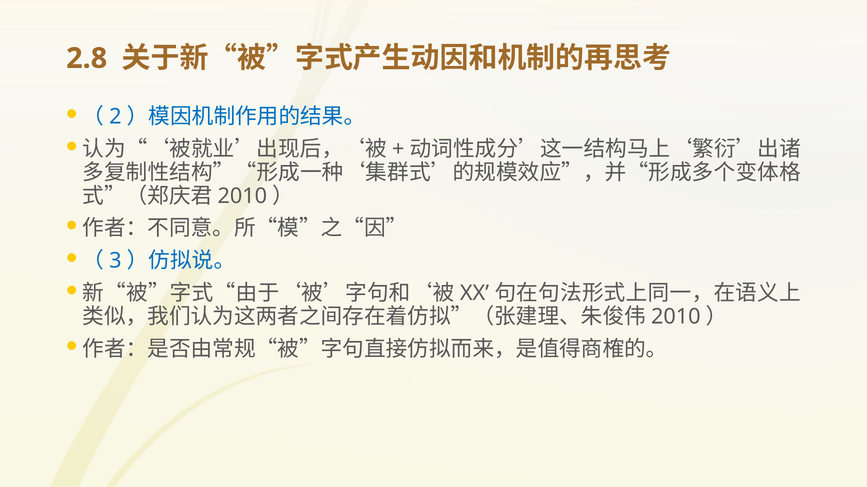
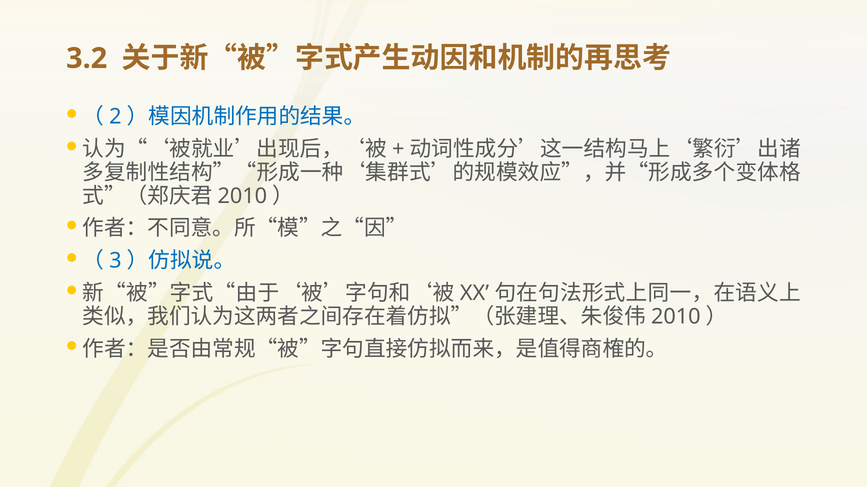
2.8: 2.8 -> 3.2
